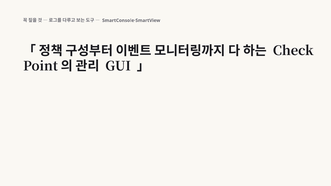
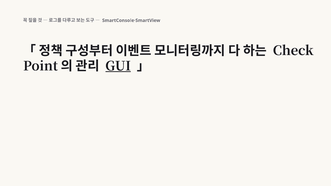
GUI underline: none -> present
